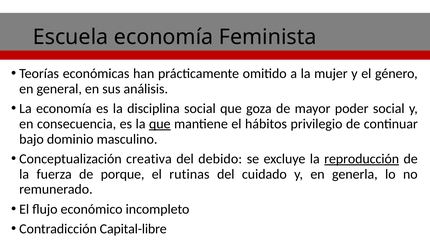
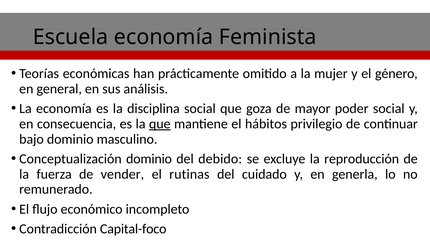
Conceptualización creativa: creativa -> dominio
reproducción underline: present -> none
porque: porque -> vender
Capital-libre: Capital-libre -> Capital-foco
